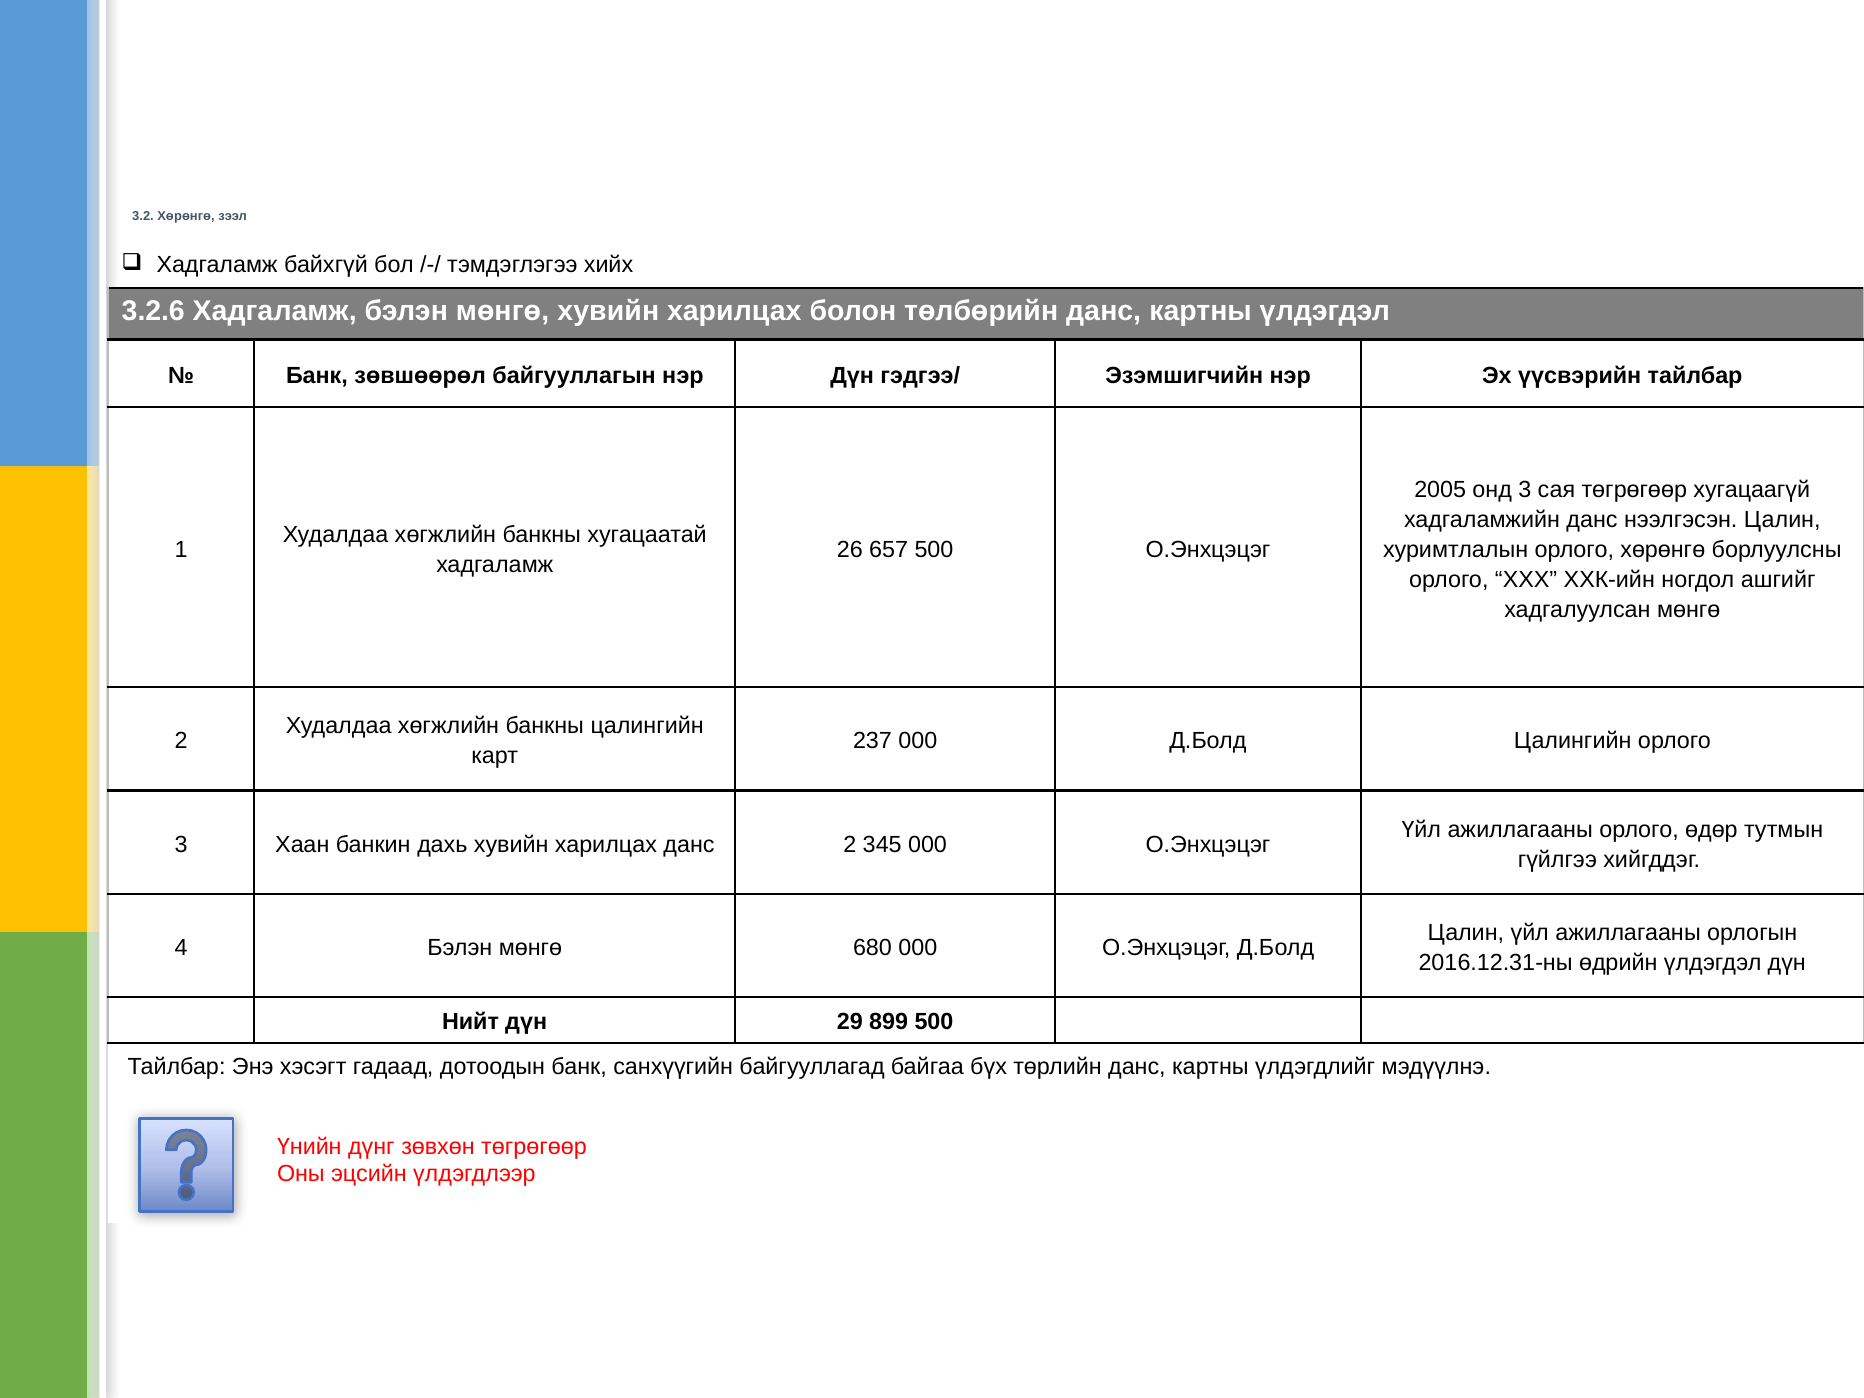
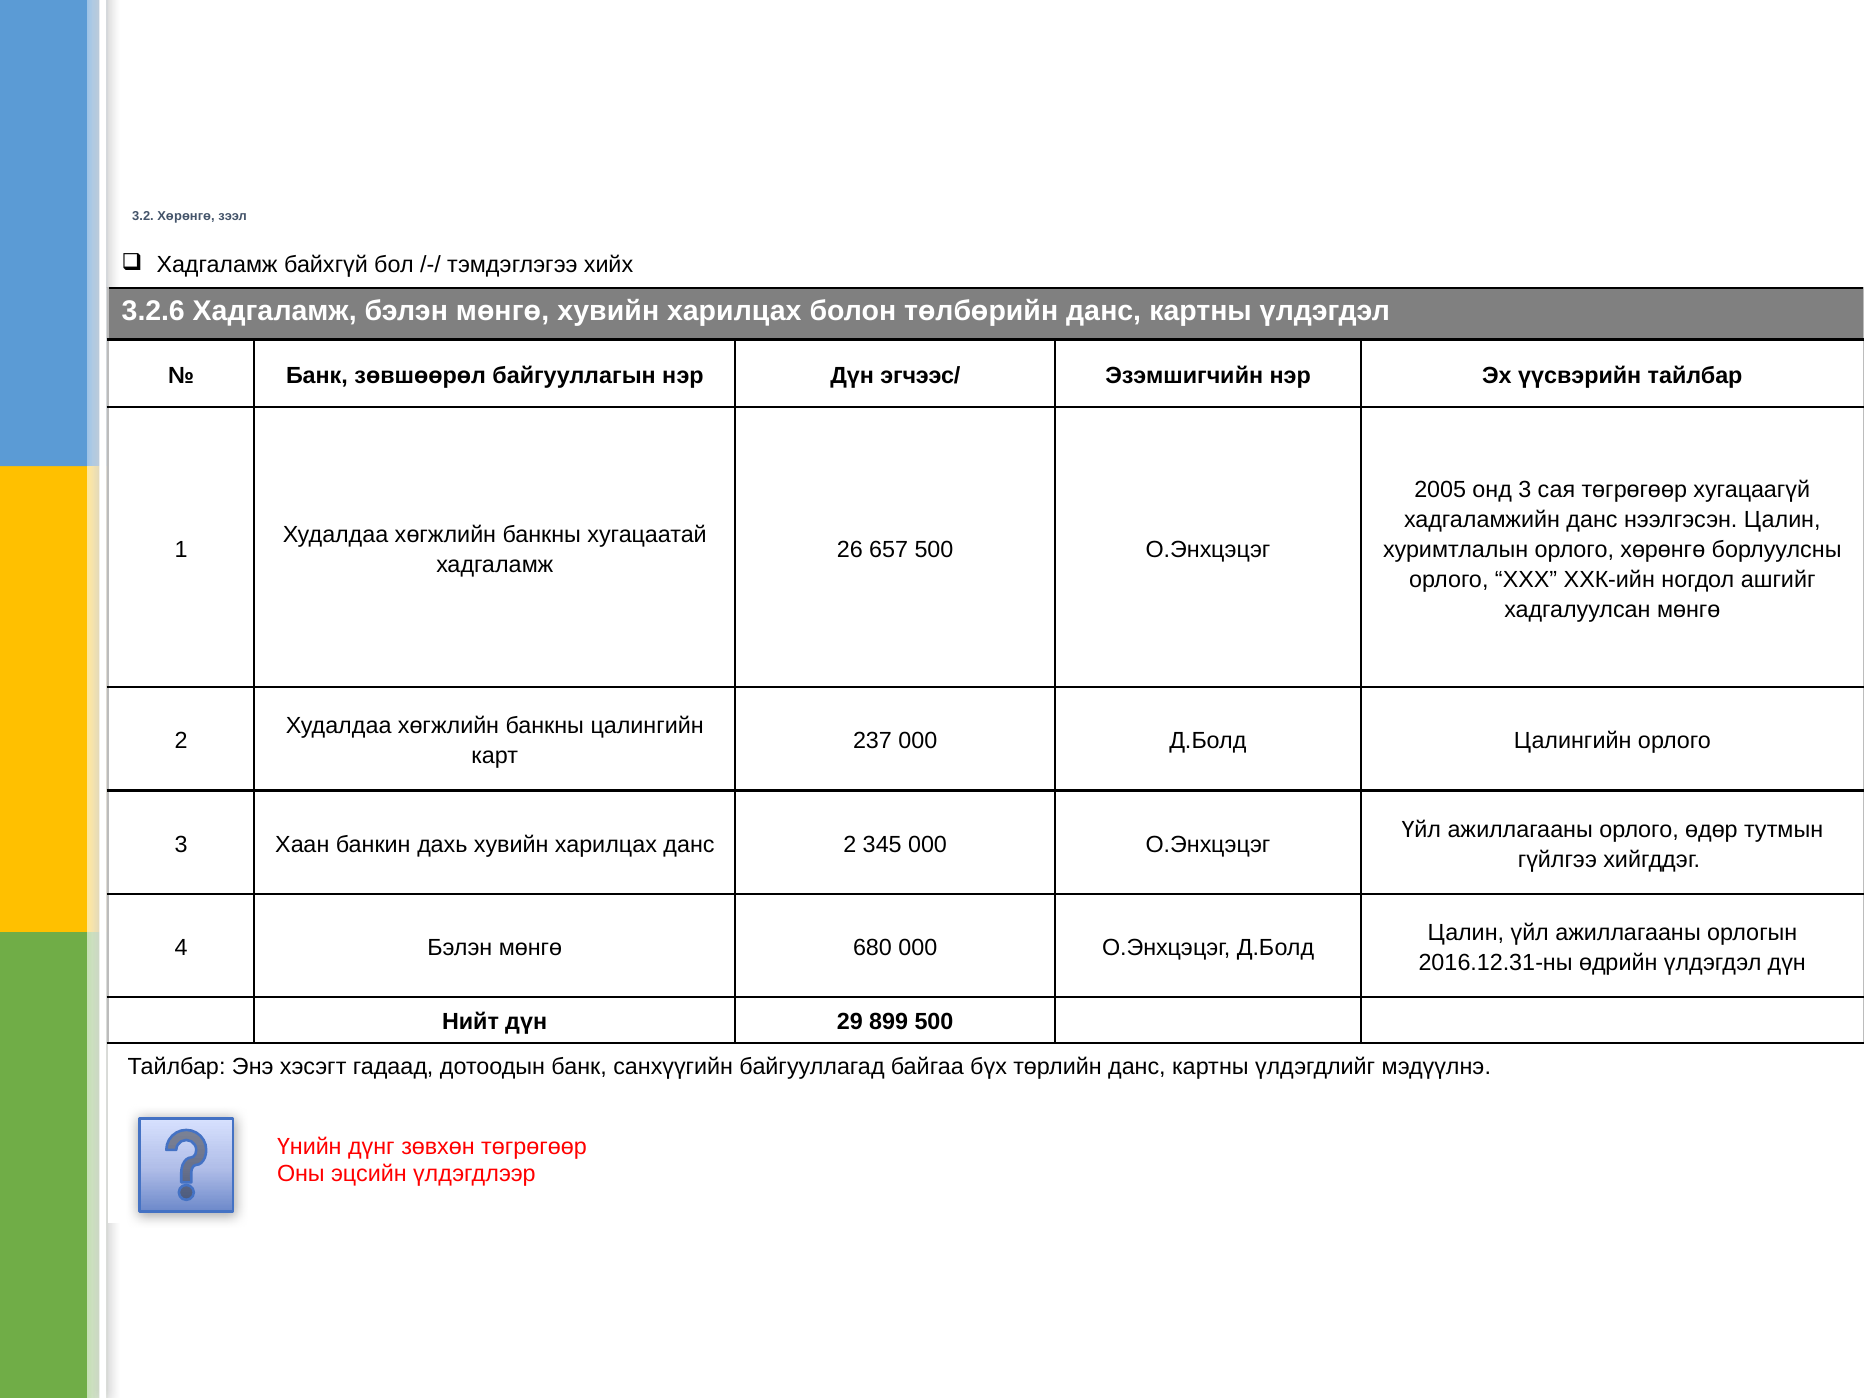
гэдгээ/: гэдгээ/ -> эгчээс/
